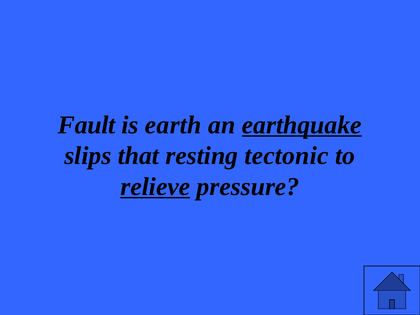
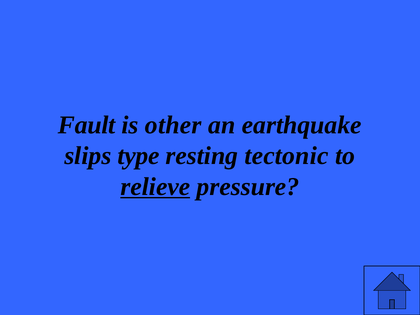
earth: earth -> other
earthquake underline: present -> none
that: that -> type
